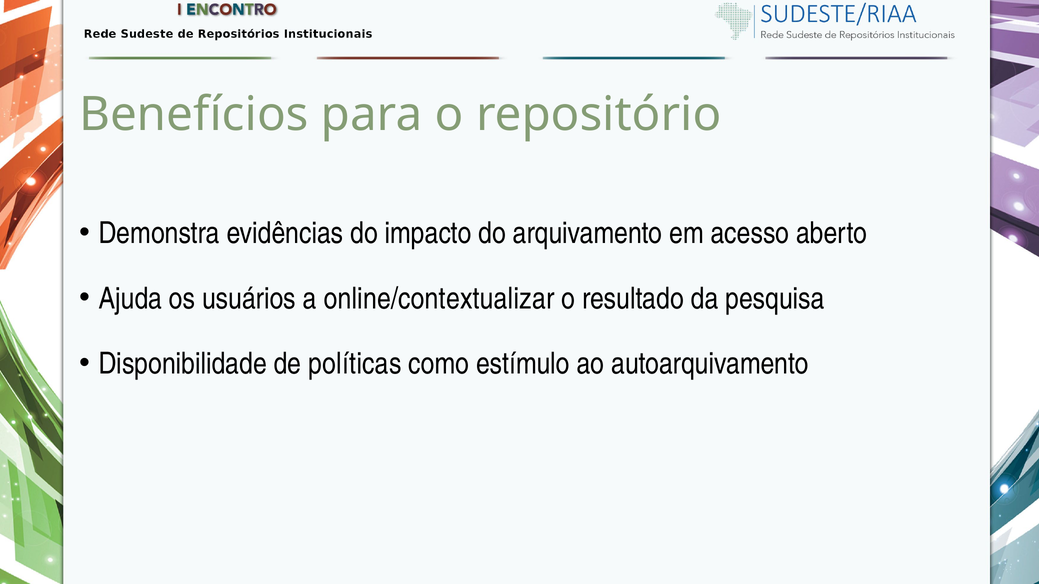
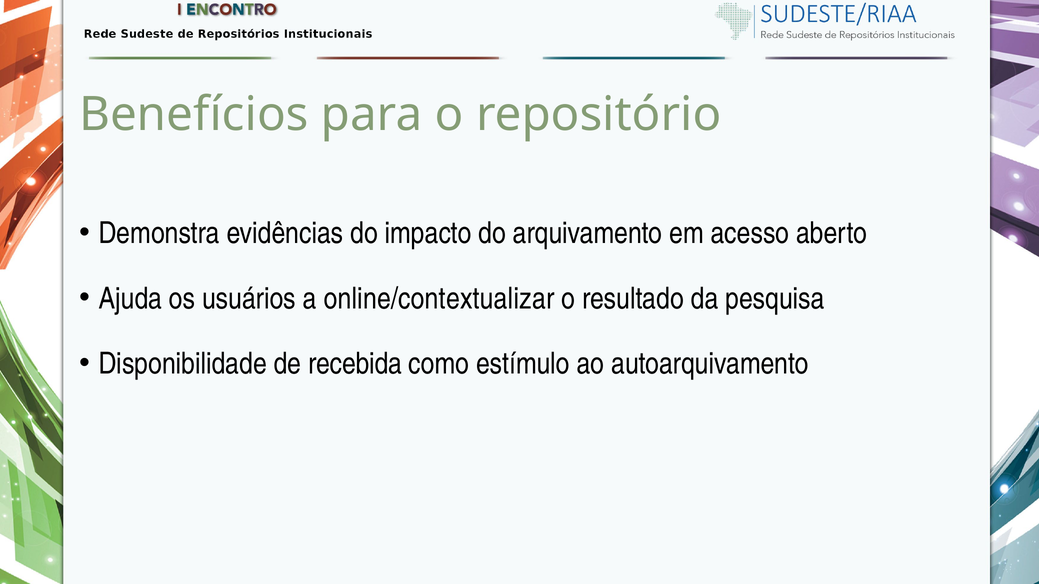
políticas: políticas -> recebida
